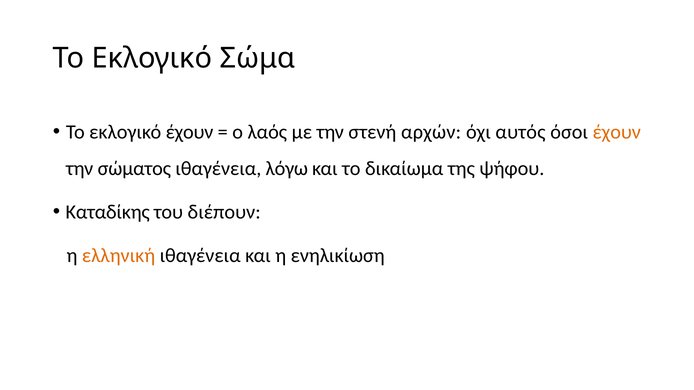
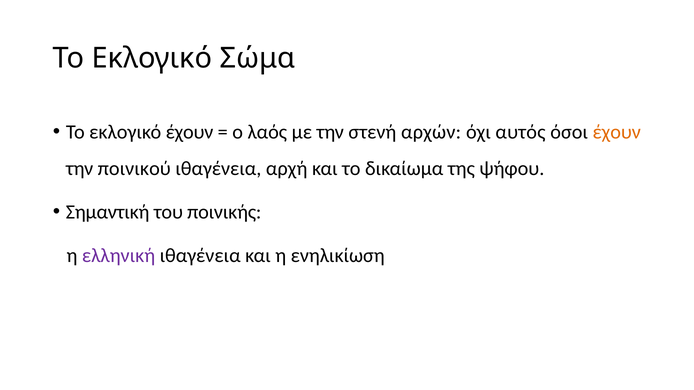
σώματος: σώματος -> ποινικού
λόγω: λόγω -> αρχή
Καταδίκης: Καταδίκης -> Σημαντική
διέπουν: διέπουν -> ποινικής
ελληνική colour: orange -> purple
